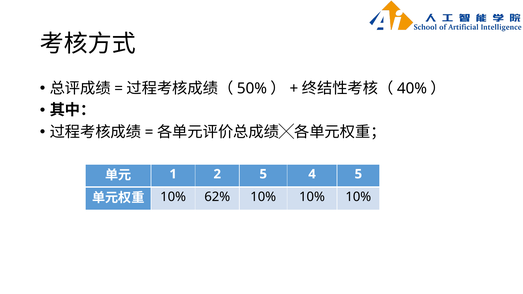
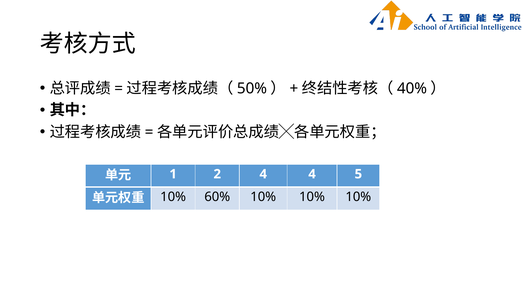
2 5: 5 -> 4
62%: 62% -> 60%
